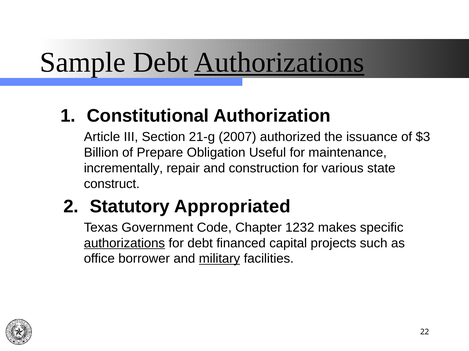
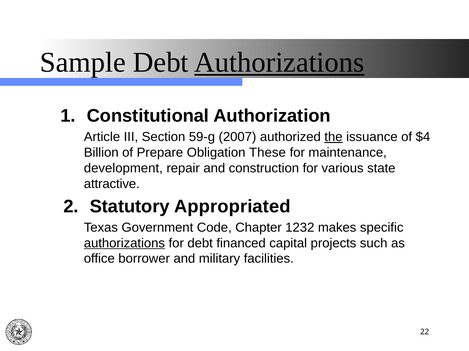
21-g: 21-g -> 59-g
the underline: none -> present
$3: $3 -> $4
Useful: Useful -> These
incrementally: incrementally -> development
construct: construct -> attractive
military underline: present -> none
